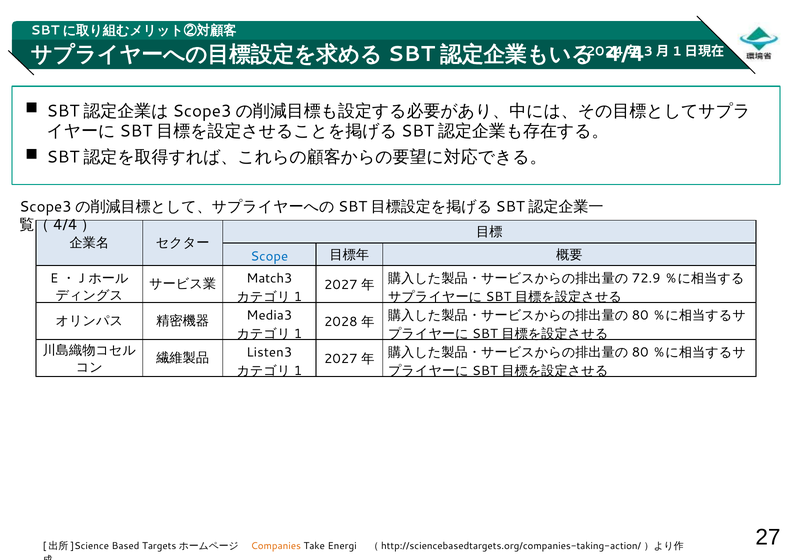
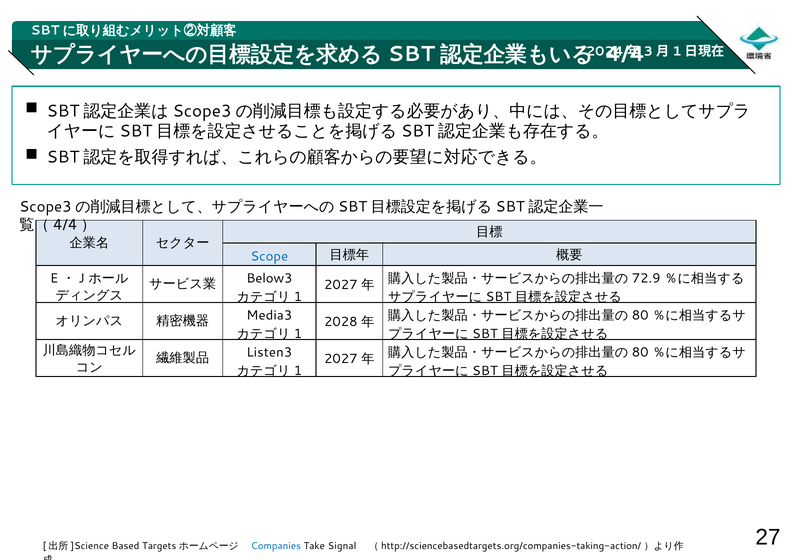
Match3: Match3 -> Below3
Companies colour: orange -> blue
Energi: Energi -> Signal
